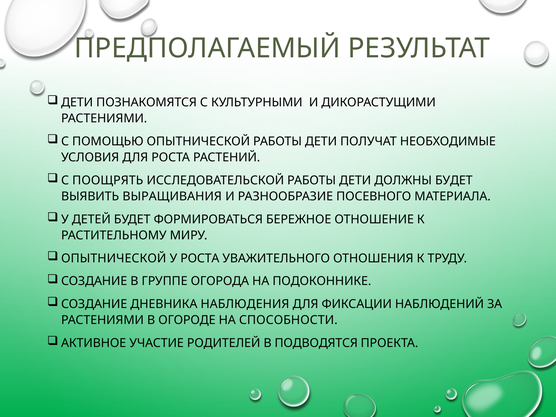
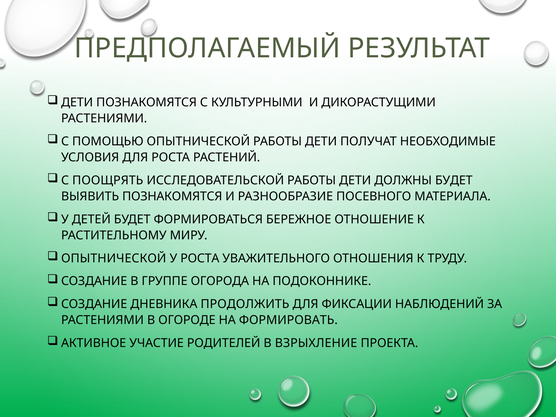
ВЫЯВИТЬ ВЫРАЩИВАНИЯ: ВЫРАЩИВАНИЯ -> ПОЗНАКОМЯТСЯ
НАБЛЮДЕНИЯ: НАБЛЮДЕНИЯ -> ПРОДОЛЖИТЬ
СПОСОБНОСТИ: СПОСОБНОСТИ -> ФОРМИРОВАТЬ
ПОДВОДЯТСЯ: ПОДВОДЯТСЯ -> ВЗРЫХЛЕНИЕ
